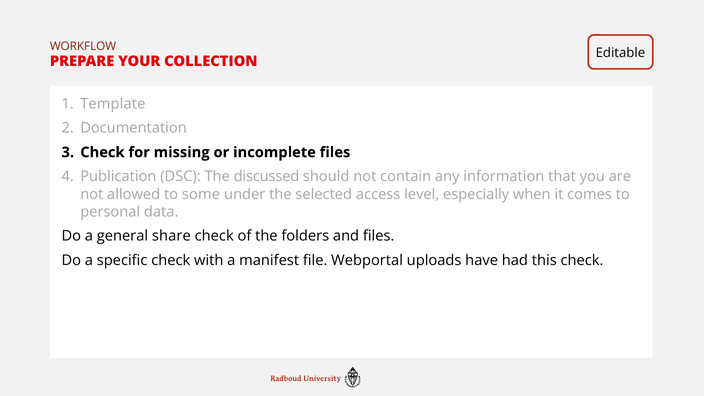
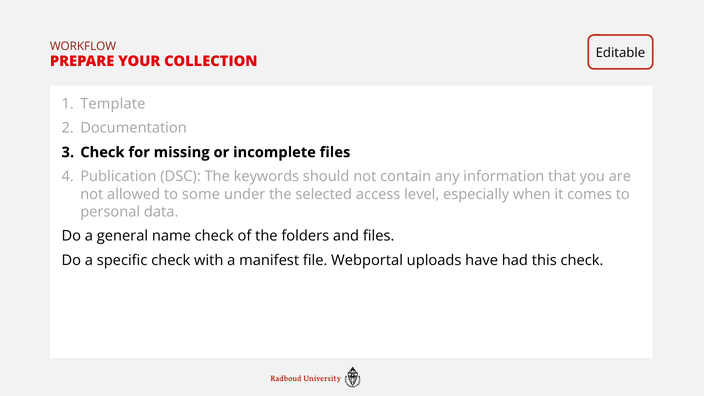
discussed: discussed -> keywords
share: share -> name
